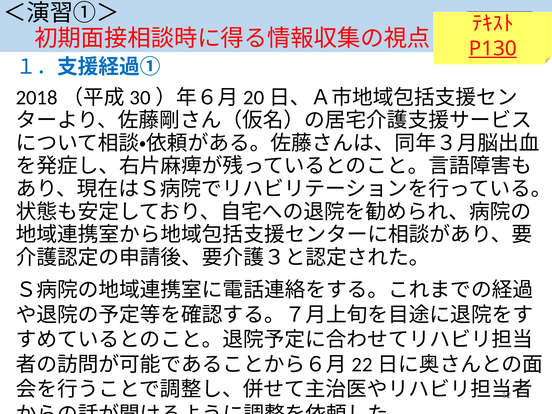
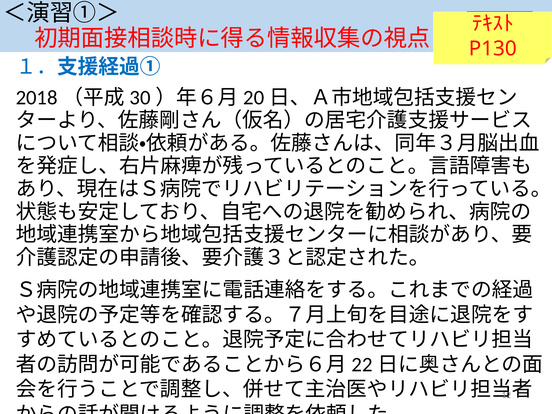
P130 underline: present -> none
